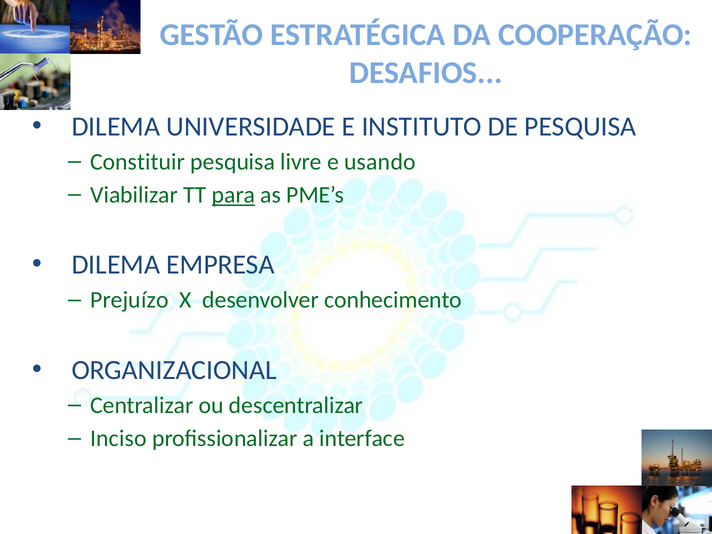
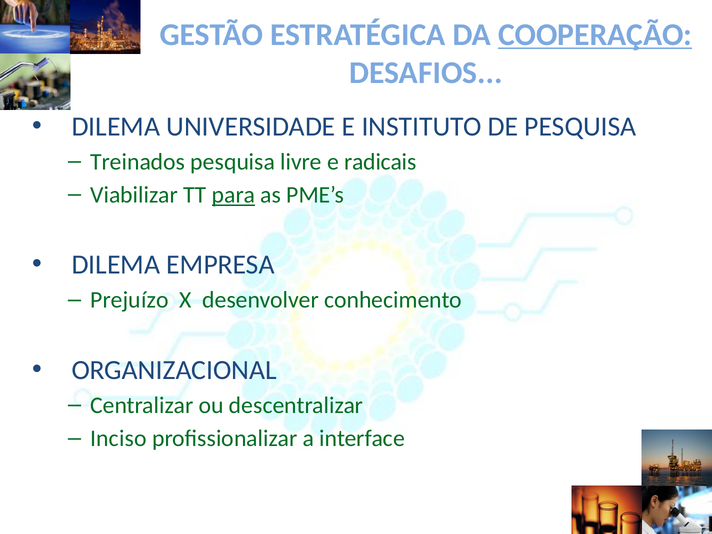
COOPERAÇÃO underline: none -> present
Constituir: Constituir -> Treinados
usando: usando -> radicais
